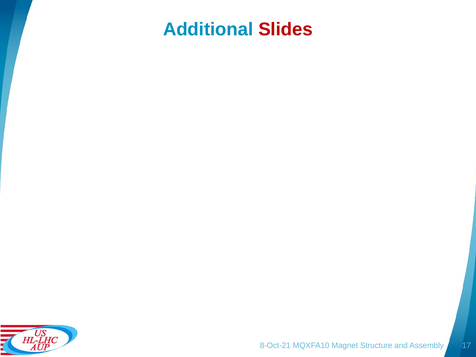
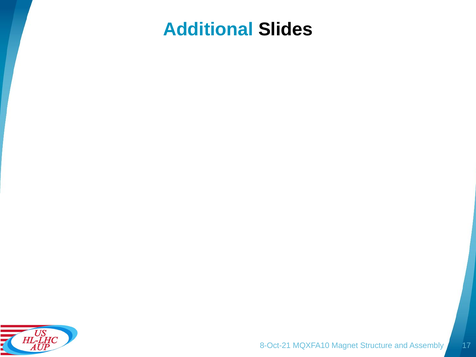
Slides colour: red -> black
